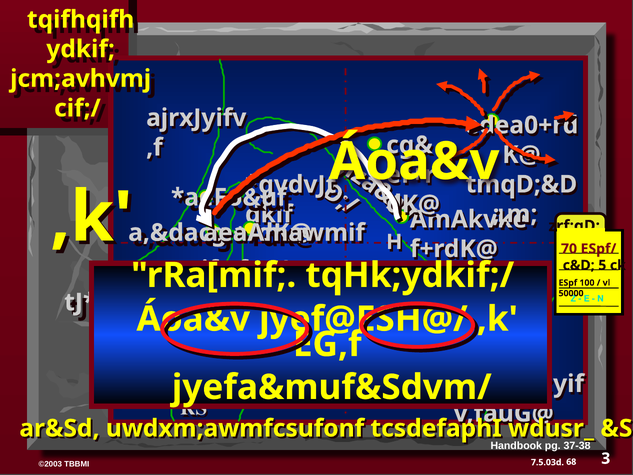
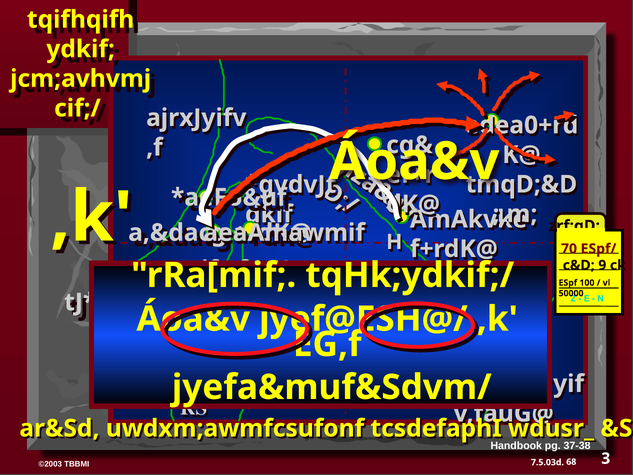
5: 5 -> 9
